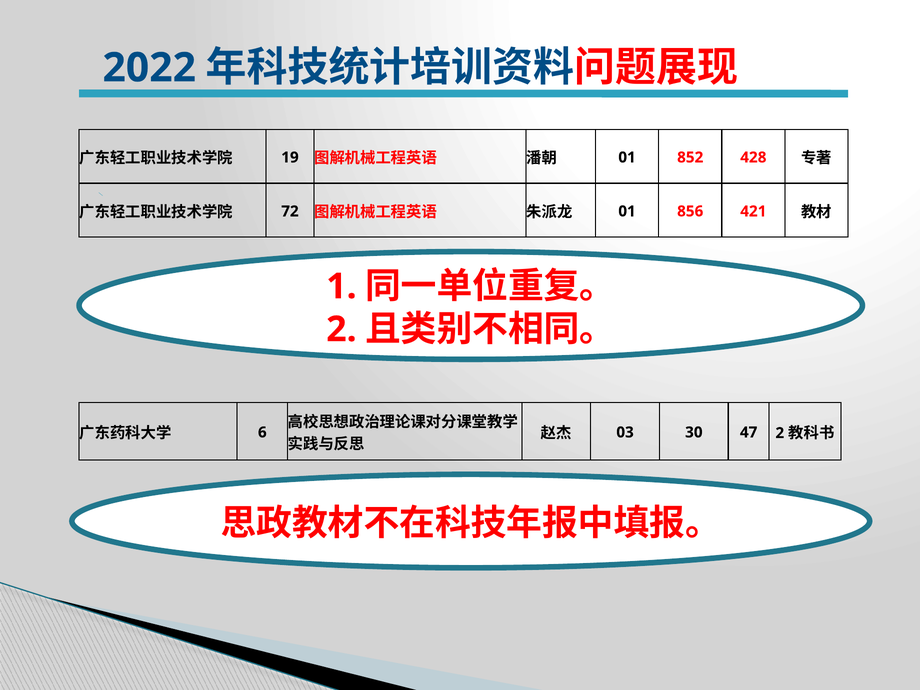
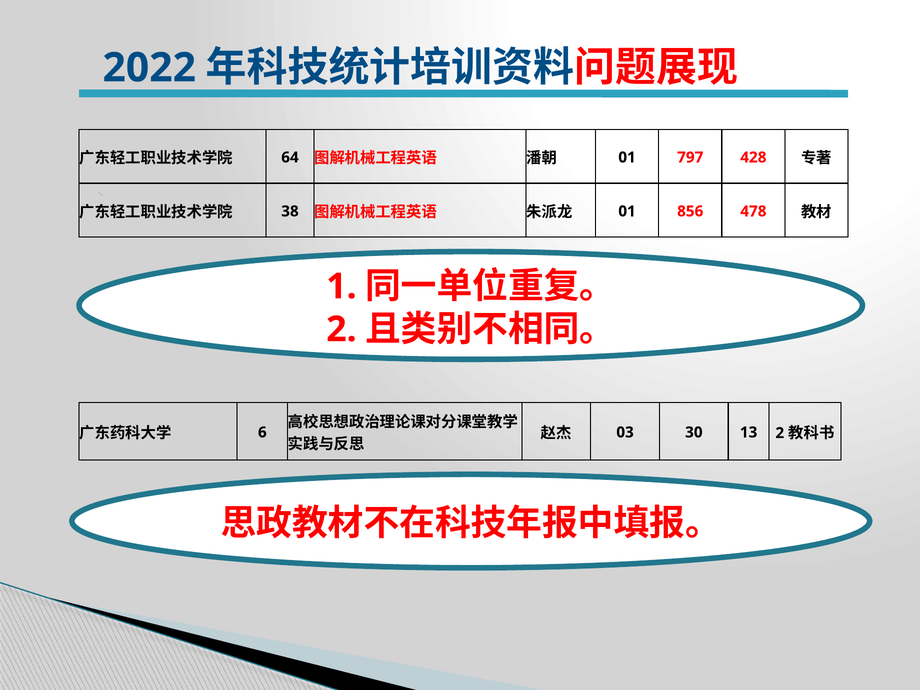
19: 19 -> 64
852: 852 -> 797
72: 72 -> 38
421: 421 -> 478
47: 47 -> 13
